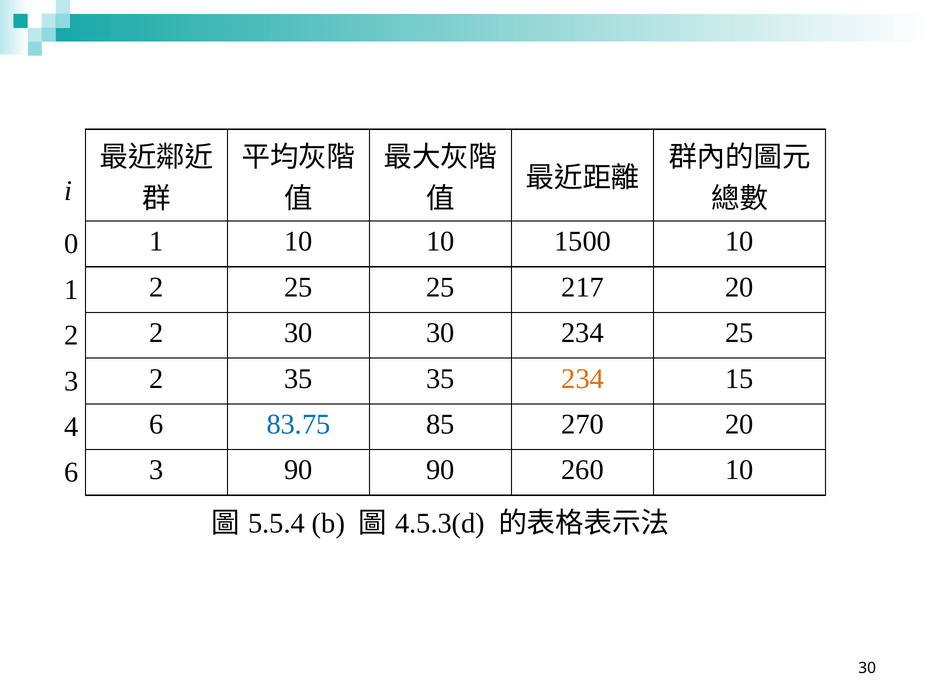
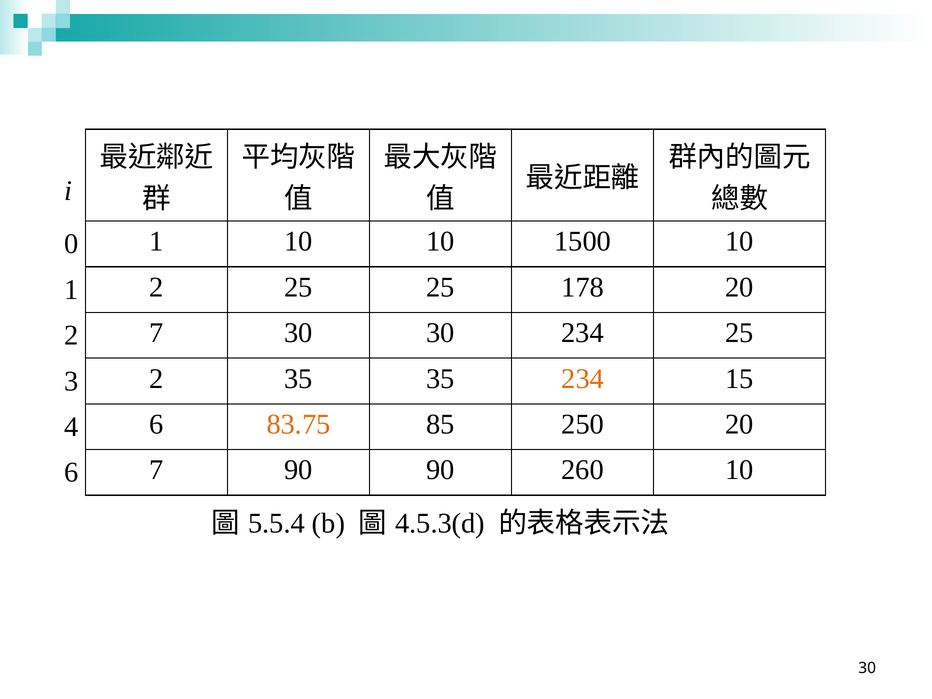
217: 217 -> 178
2 2: 2 -> 7
83.75 colour: blue -> orange
270: 270 -> 250
6 3: 3 -> 7
